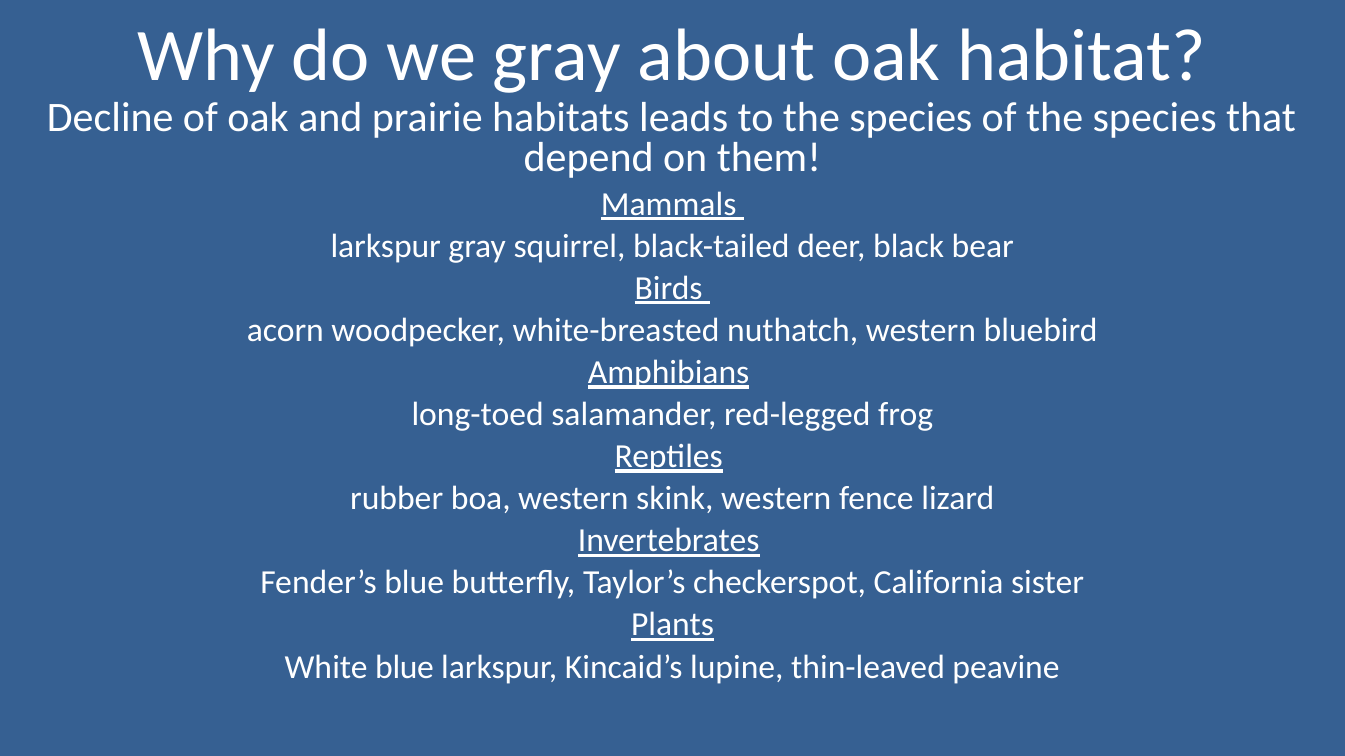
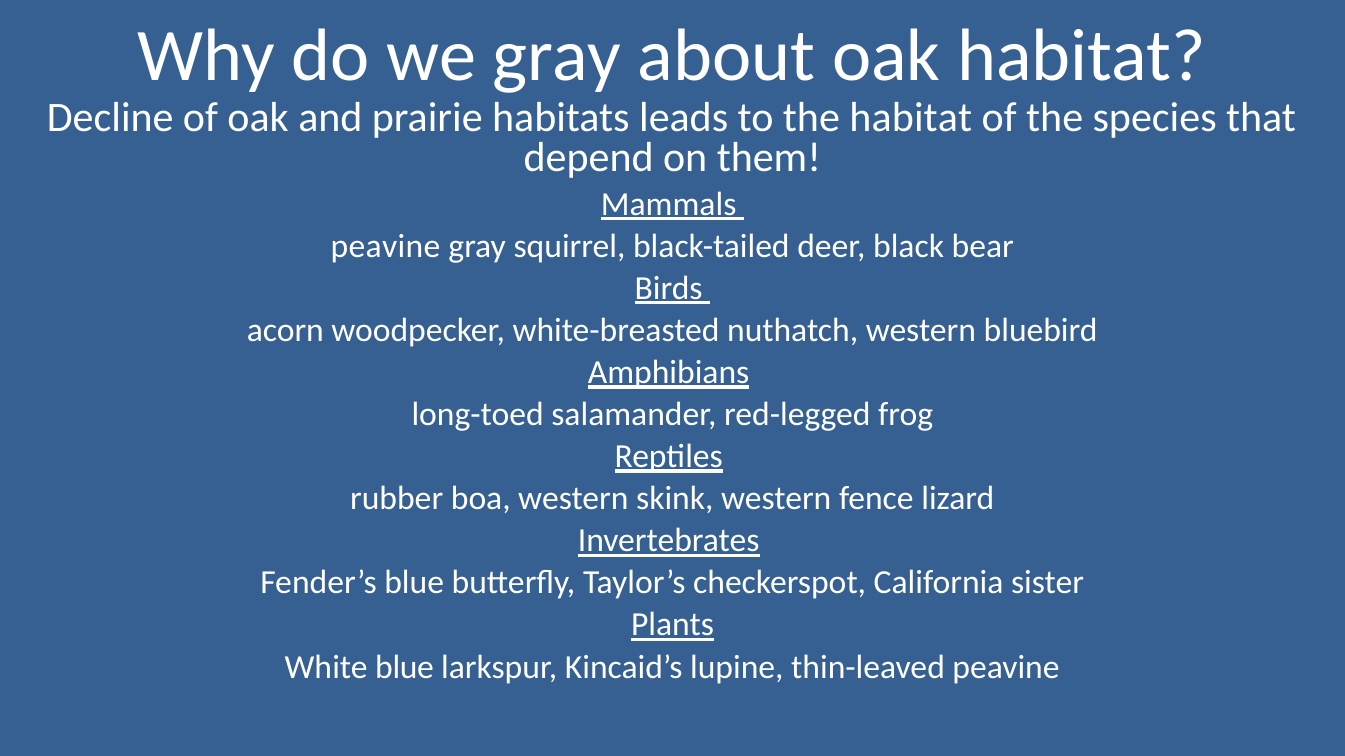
to the species: species -> habitat
larkspur at (386, 246): larkspur -> peavine
